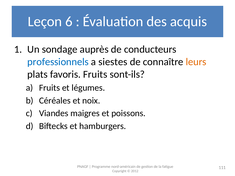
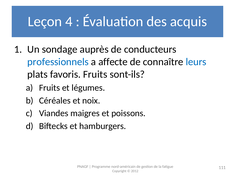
6: 6 -> 4
siestes: siestes -> affecte
leurs colour: orange -> blue
